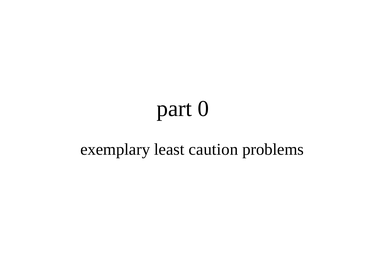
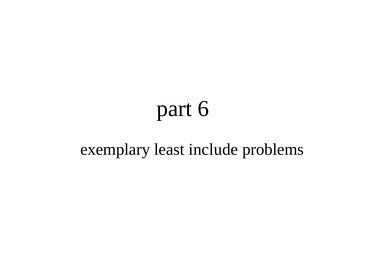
0: 0 -> 6
caution: caution -> include
